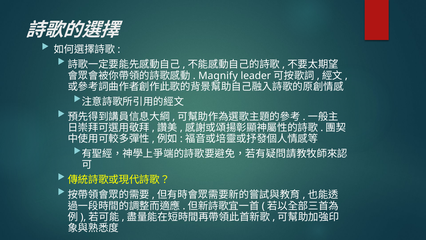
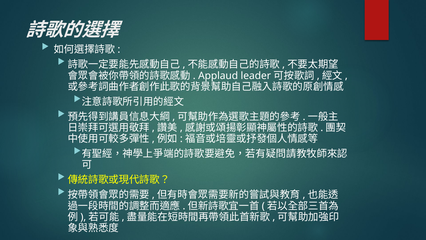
Magnify: Magnify -> Applaud
